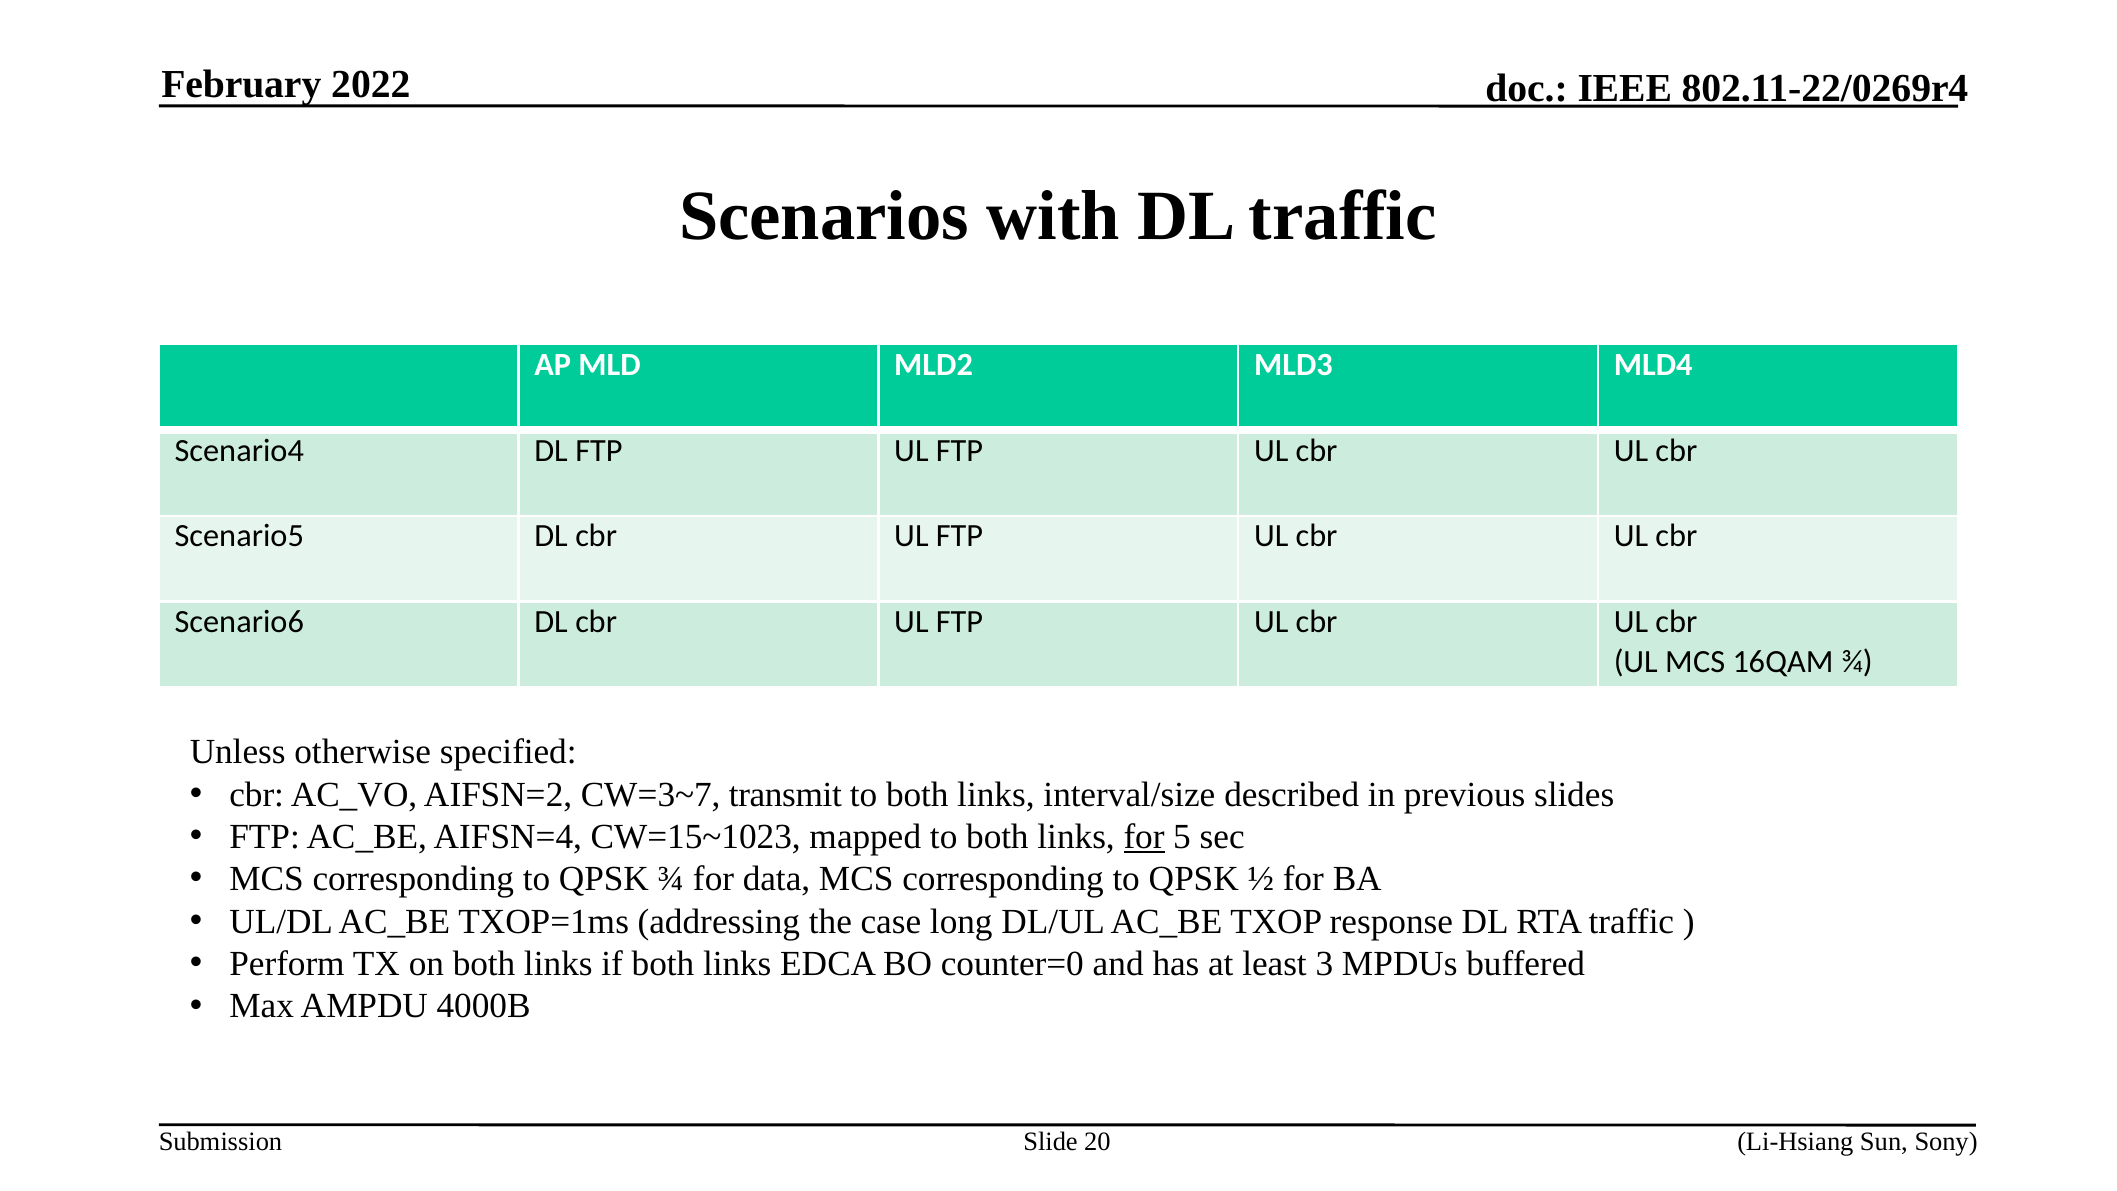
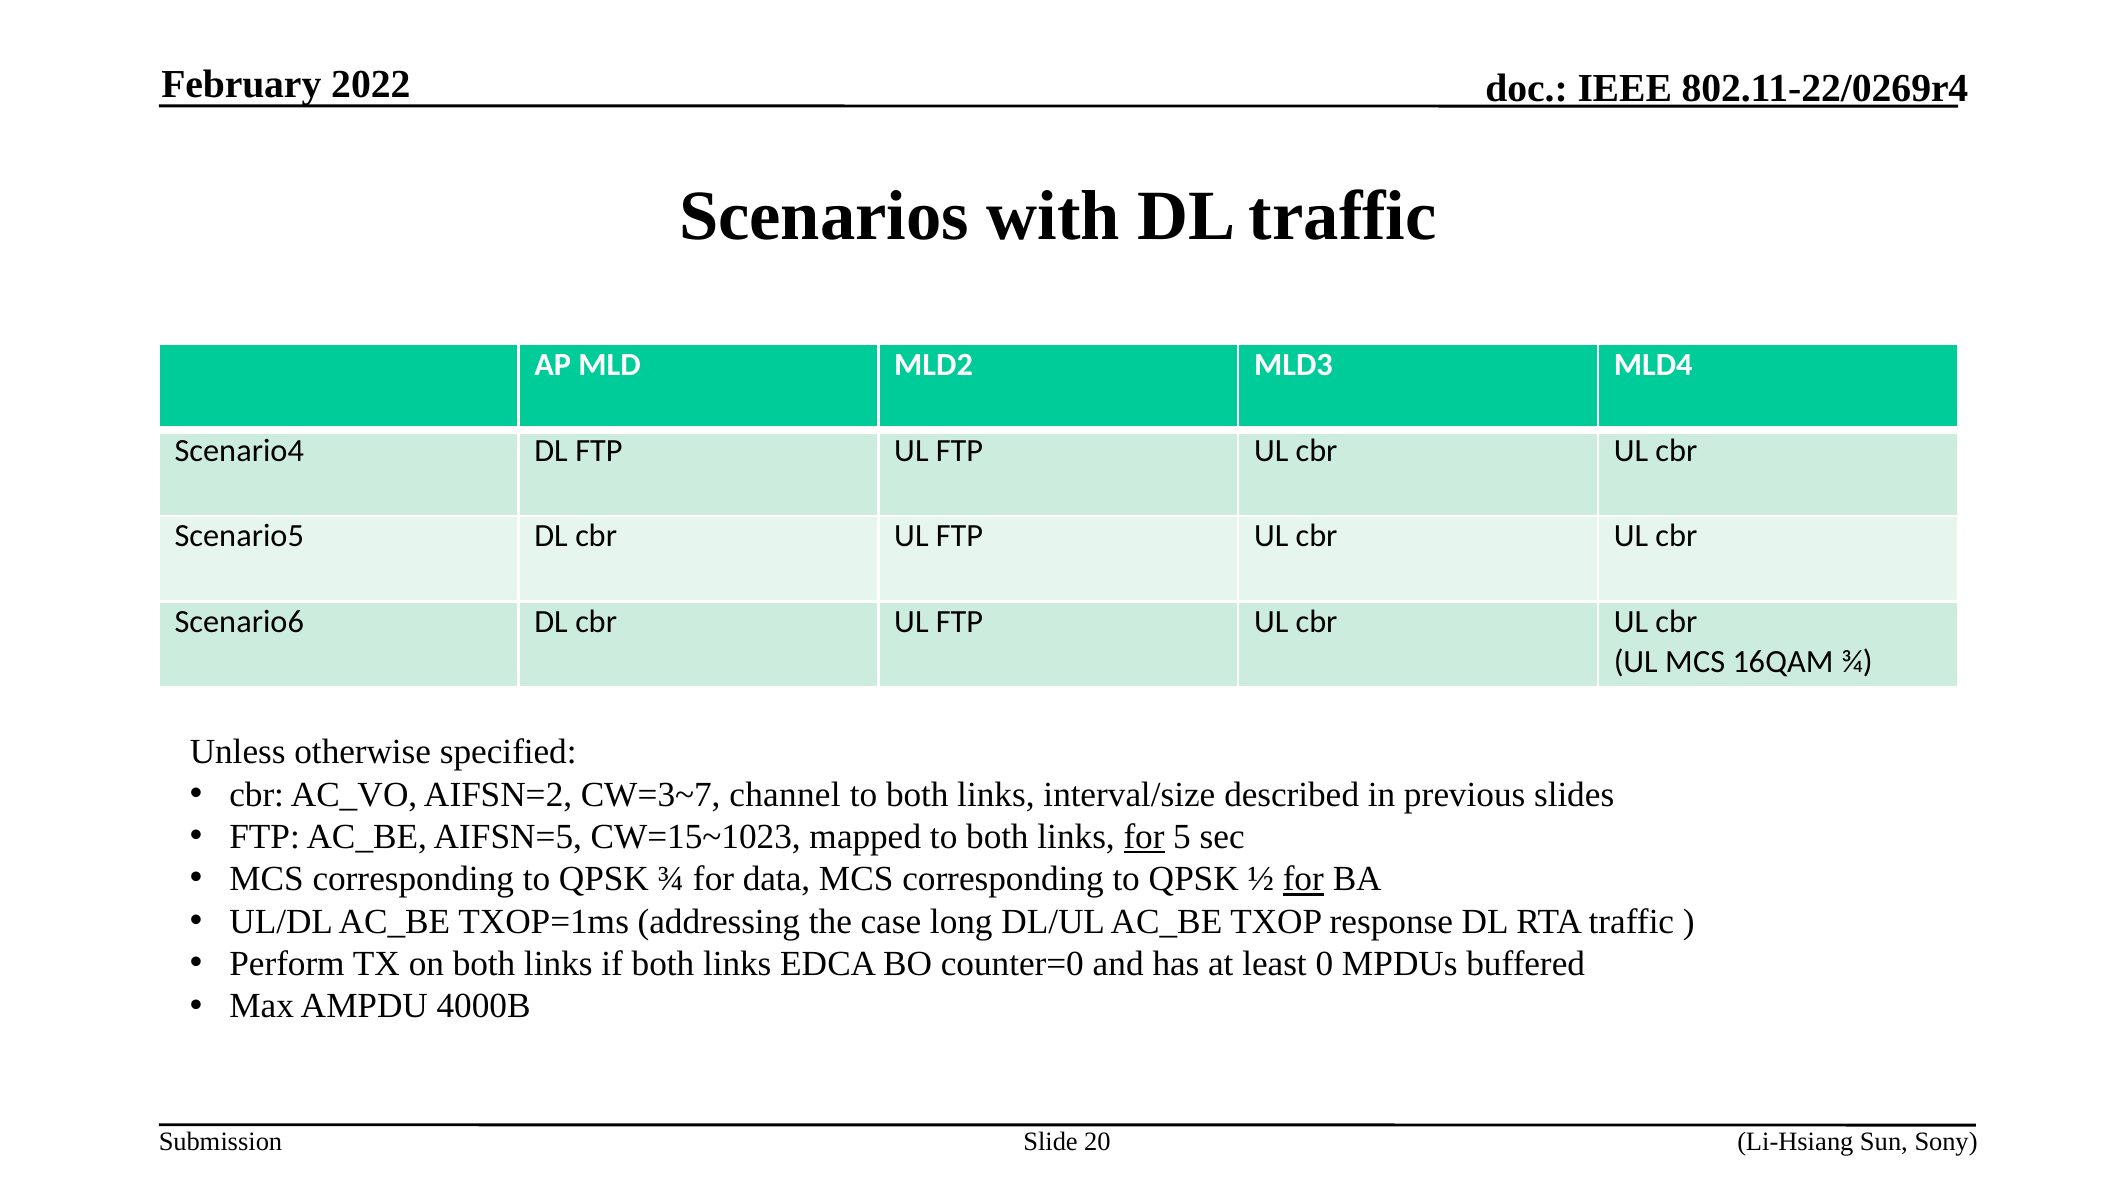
transmit: transmit -> channel
AIFSN=4: AIFSN=4 -> AIFSN=5
for at (1303, 879) underline: none -> present
3: 3 -> 0
